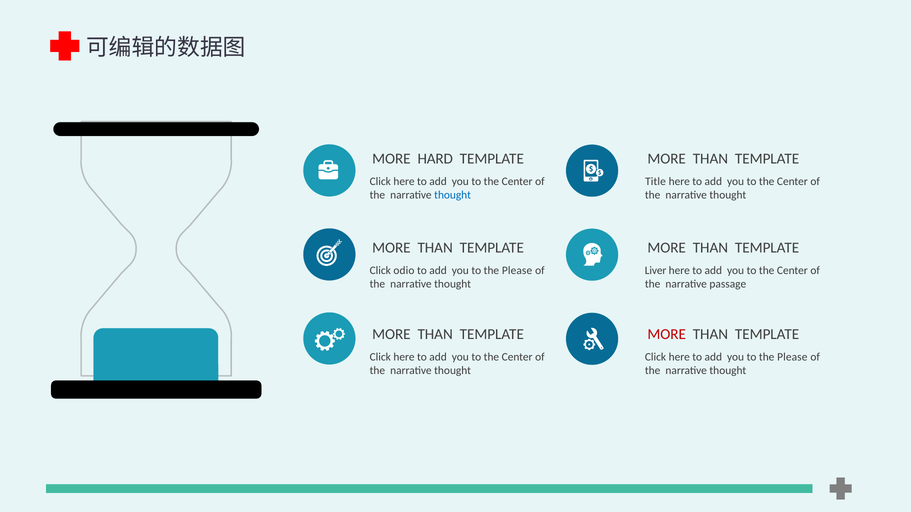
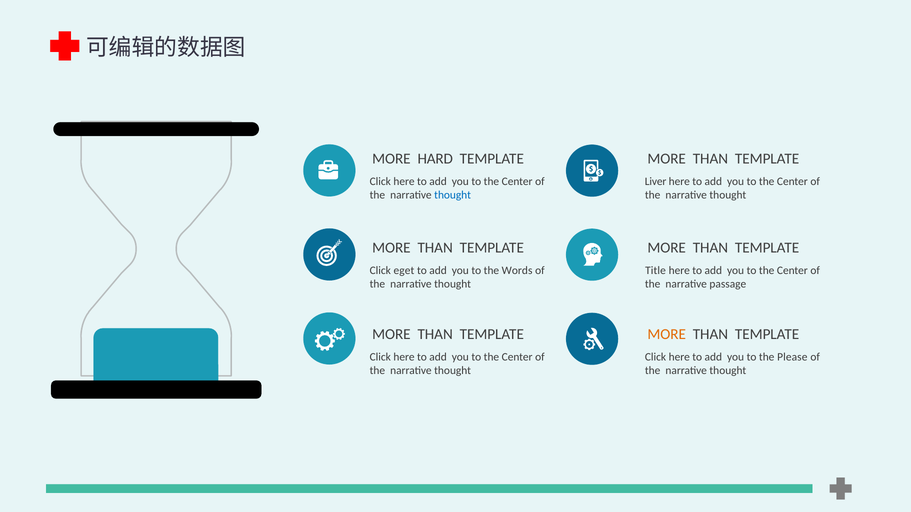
Title: Title -> Liver
odio: odio -> eget
Please at (517, 270): Please -> Words
Liver: Liver -> Title
MORE at (667, 334) colour: red -> orange
